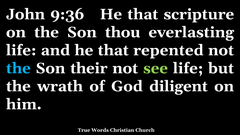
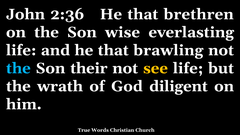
9:36: 9:36 -> 2:36
scripture: scripture -> brethren
thou: thou -> wise
repented: repented -> brawling
see colour: light green -> yellow
